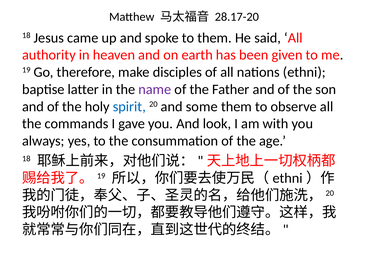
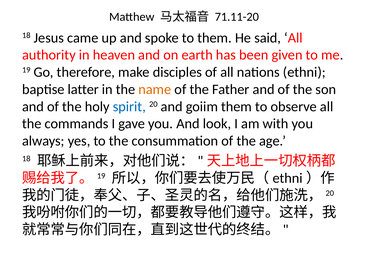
28.17-20: 28.17-20 -> 71.11-20
name colour: purple -> orange
some: some -> goiim
